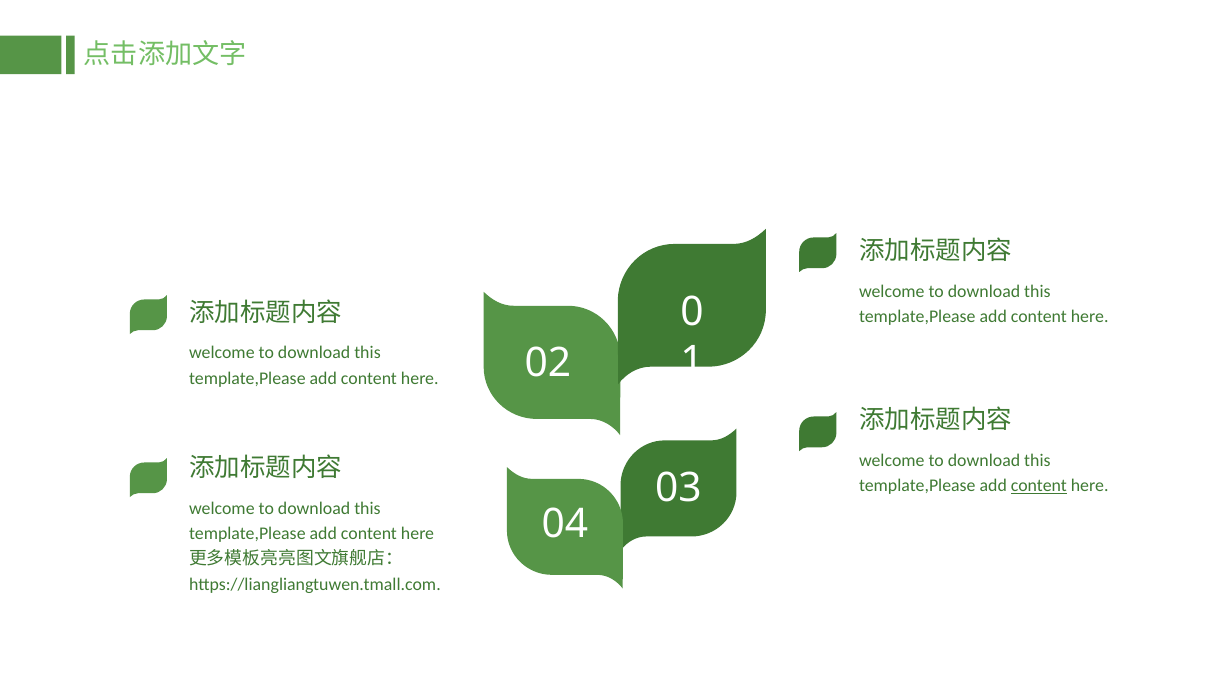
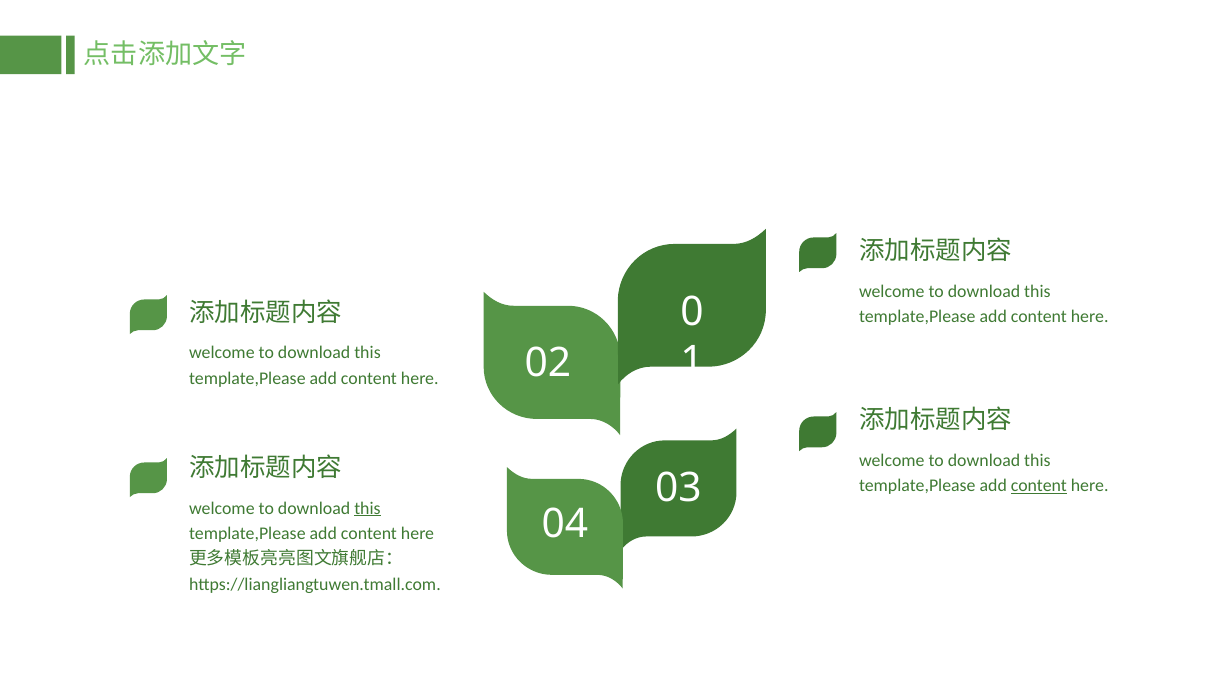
this at (367, 508) underline: none -> present
